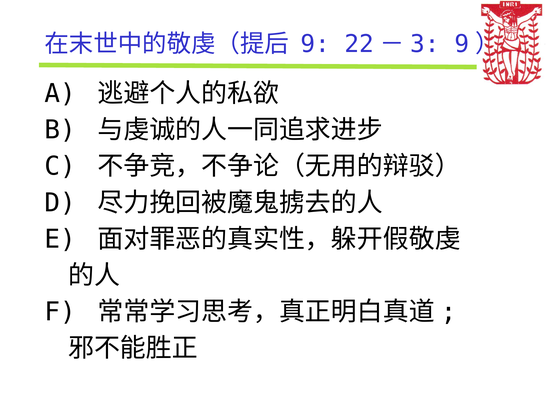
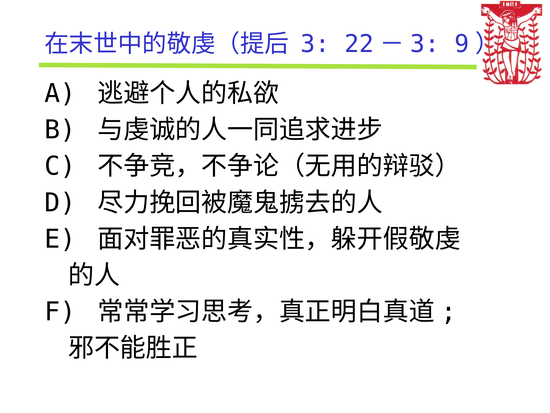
9: 9 -> 3
